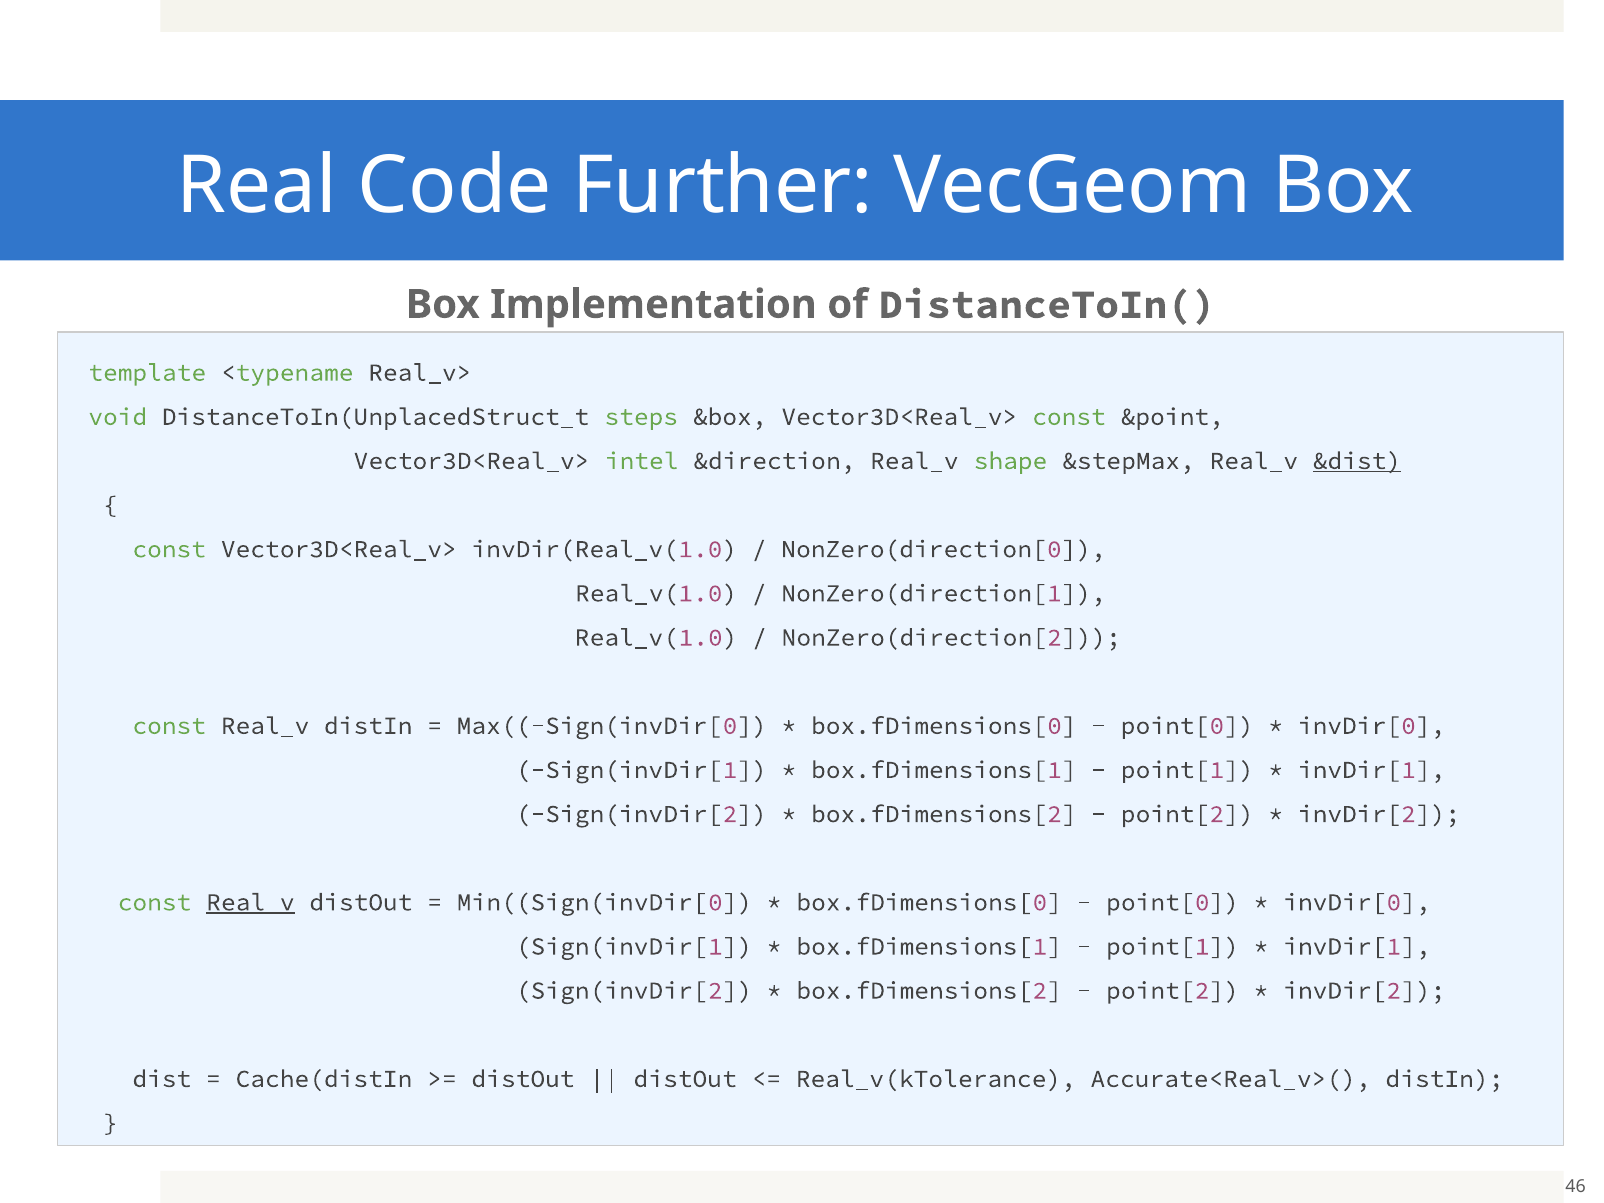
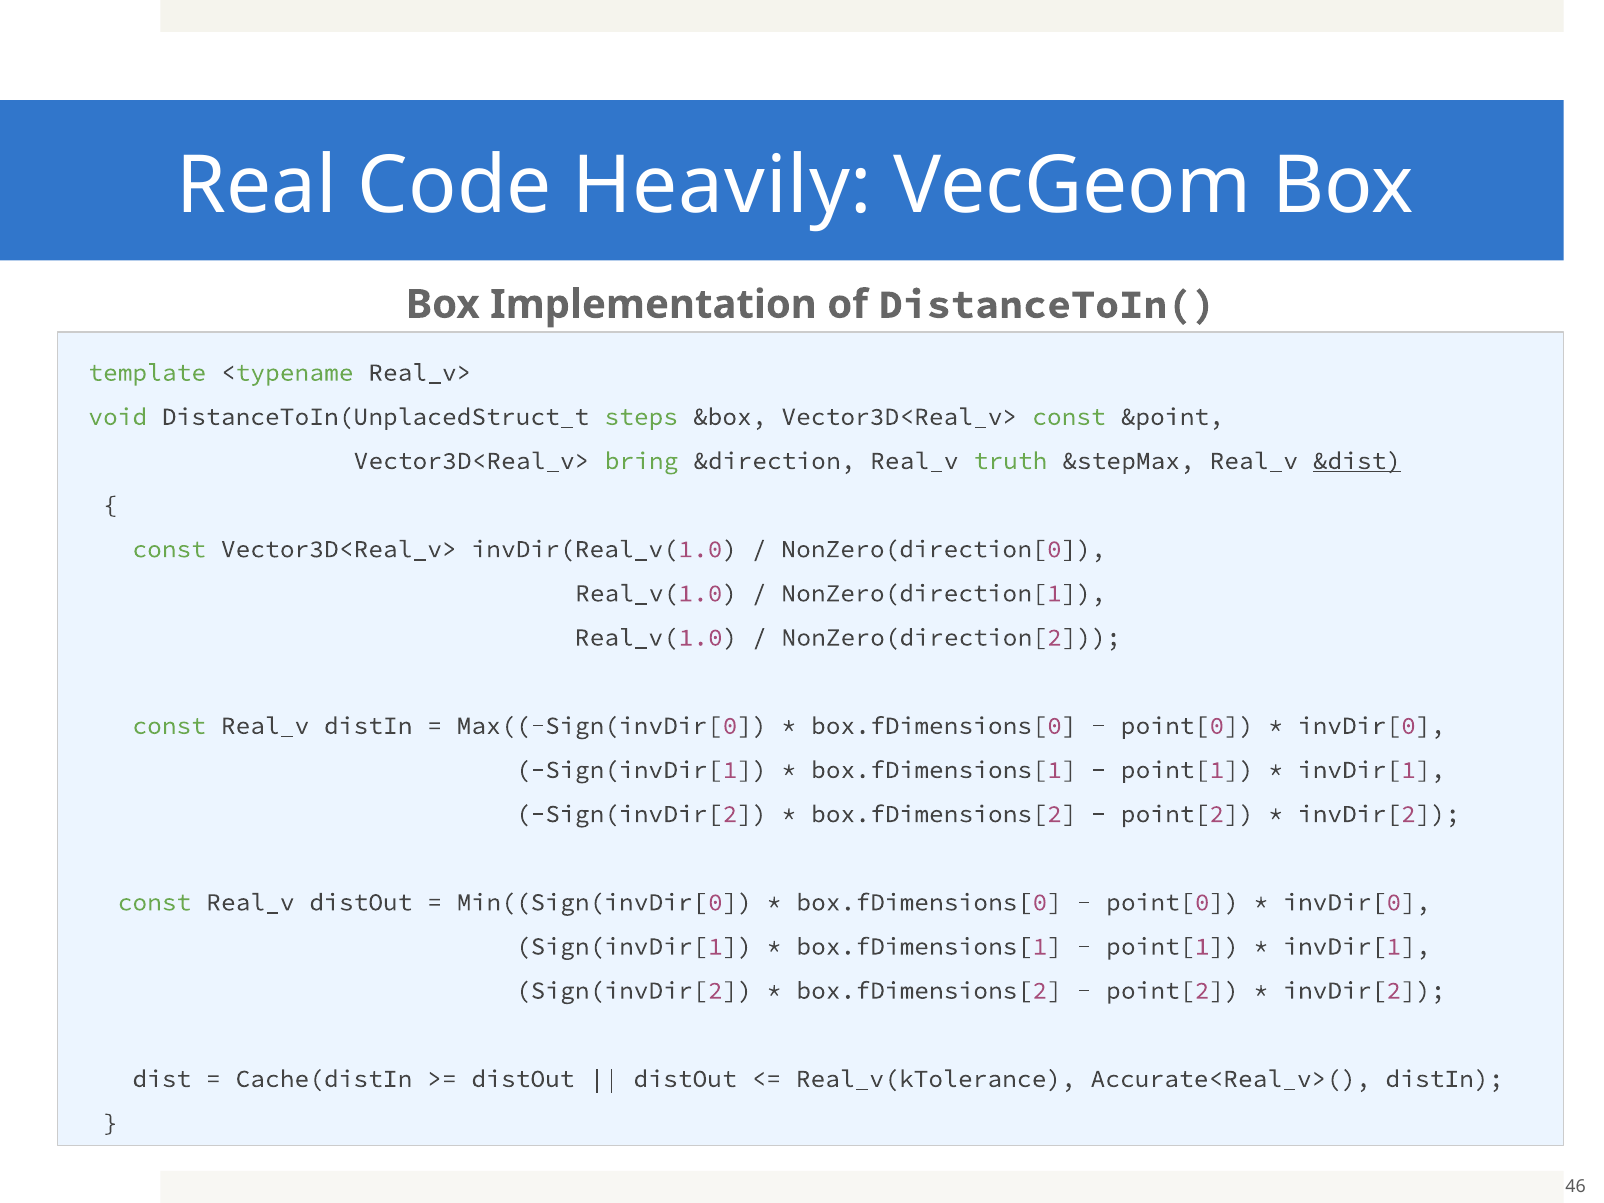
Further: Further -> Heavily
intel: intel -> bring
shape: shape -> truth
Real_v at (250, 902) underline: present -> none
